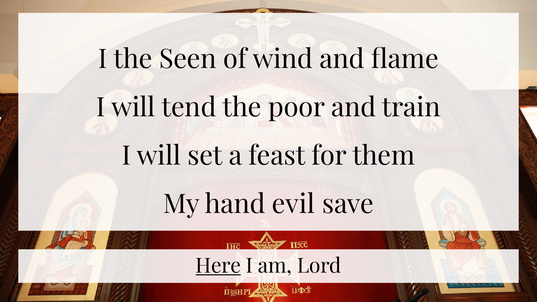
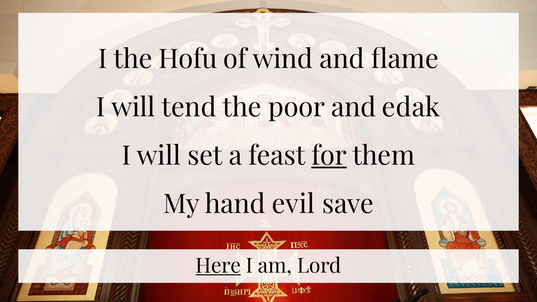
Seen: Seen -> Hofu
train: train -> edak
for underline: none -> present
